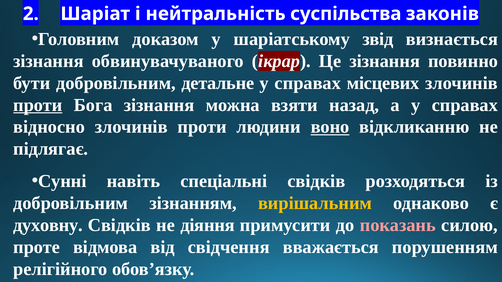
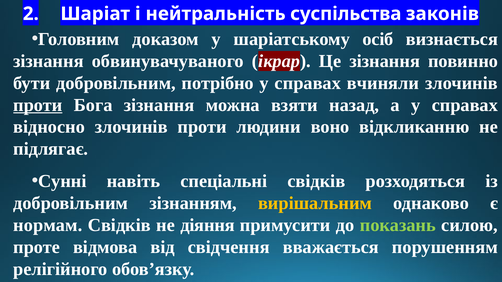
звід: звід -> осіб
детальне: детальне -> потрібно
місцевих: місцевих -> вчиняли
воно underline: present -> none
духовну: духовну -> нормам
показань colour: pink -> light green
